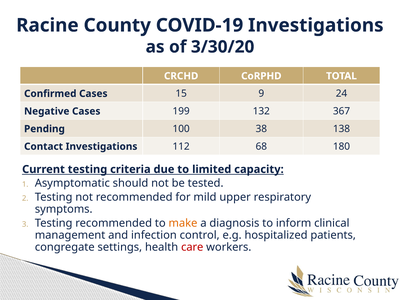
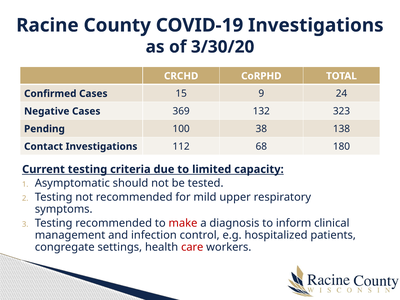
199: 199 -> 369
367: 367 -> 323
make colour: orange -> red
